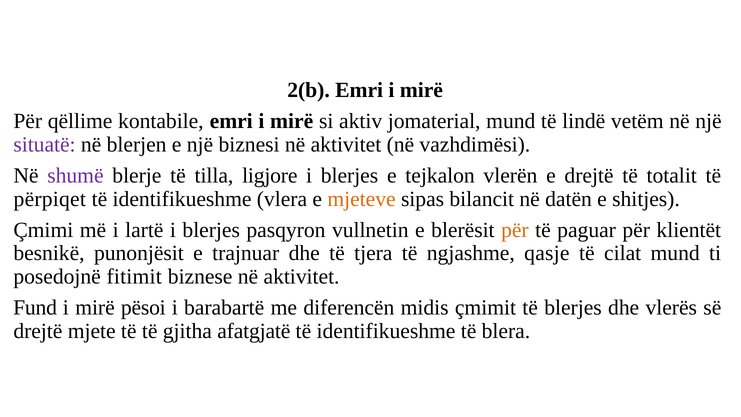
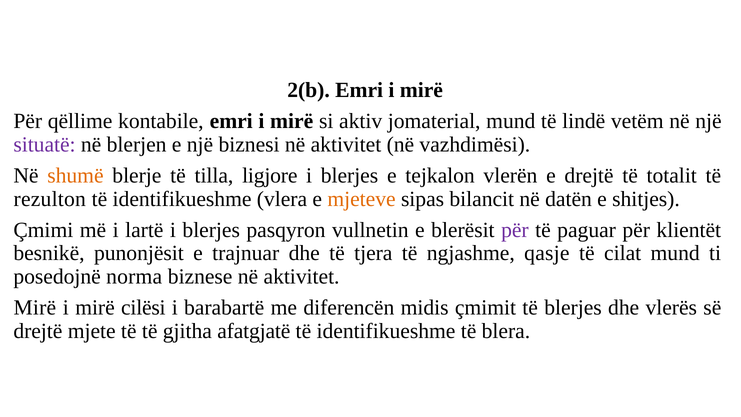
shumë colour: purple -> orange
përpiqet: përpiqet -> rezulton
për at (515, 230) colour: orange -> purple
fitimit: fitimit -> norma
Fund at (35, 308): Fund -> Mirë
pësoi: pësoi -> cilësi
